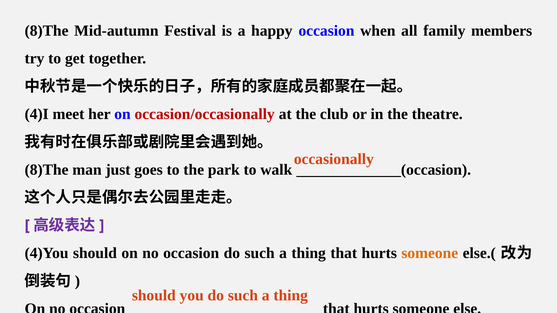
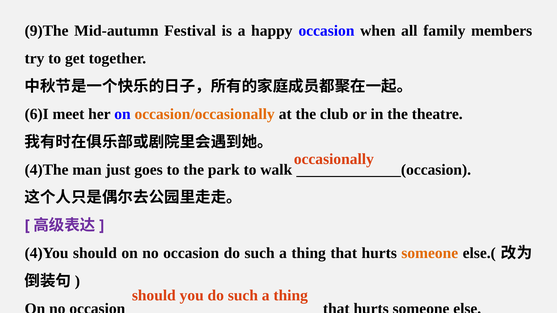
8)The at (47, 31): 8)The -> 9)The
4)I: 4)I -> 6)I
occasion/occasionally colour: red -> orange
8)The at (47, 170): 8)The -> 4)The
